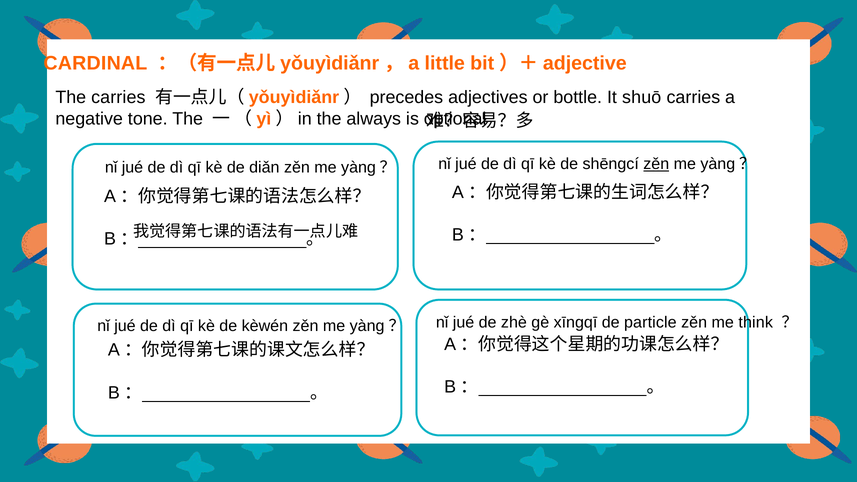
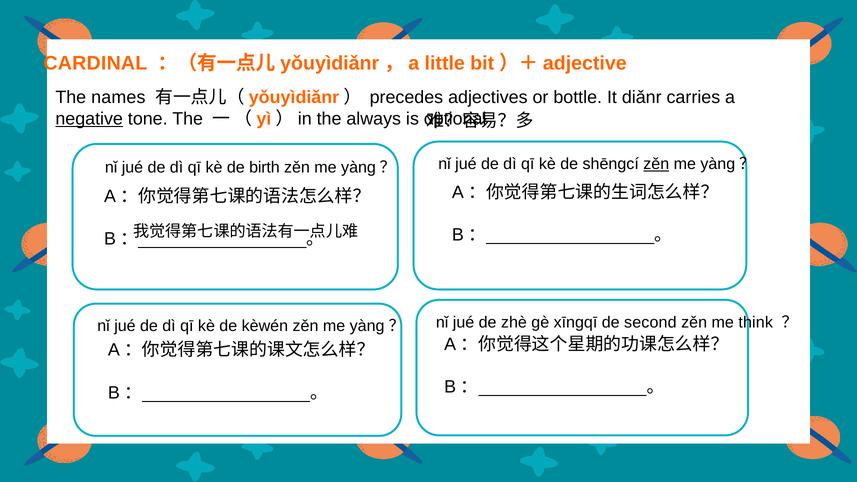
The carries: carries -> names
shuō: shuō -> diǎnr
negative underline: none -> present
diǎn: diǎn -> birth
particle: particle -> second
